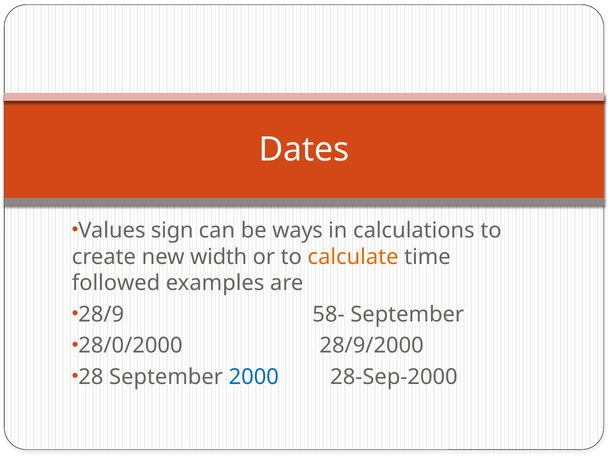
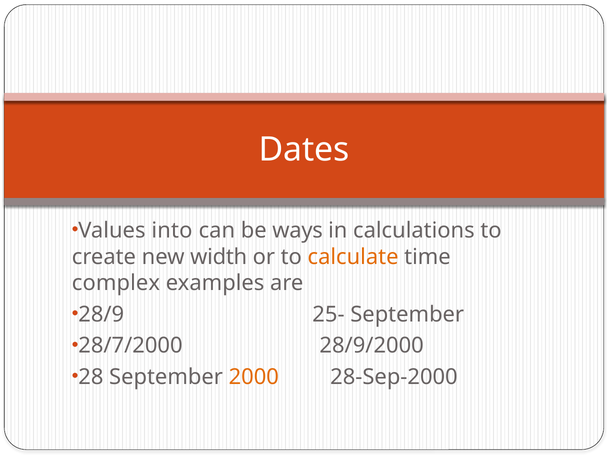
sign: sign -> into
followed: followed -> complex
58-: 58- -> 25-
28/0/2000: 28/0/2000 -> 28/7/2000
2000 colour: blue -> orange
